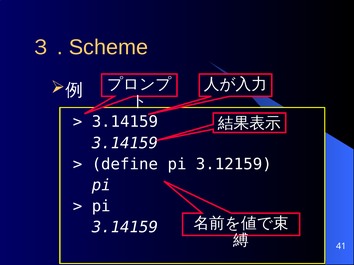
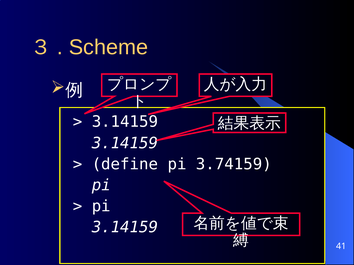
3.12159: 3.12159 -> 3.74159
